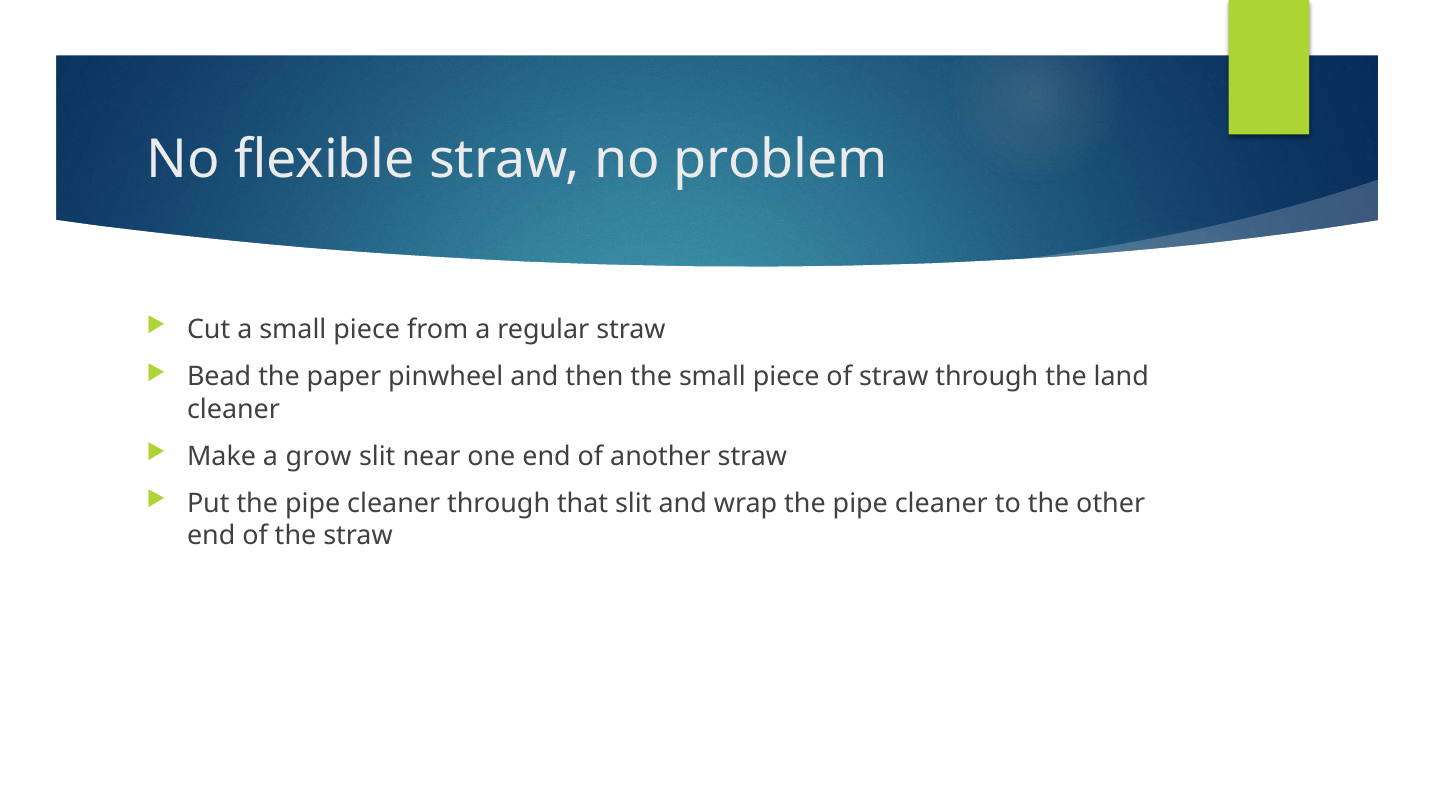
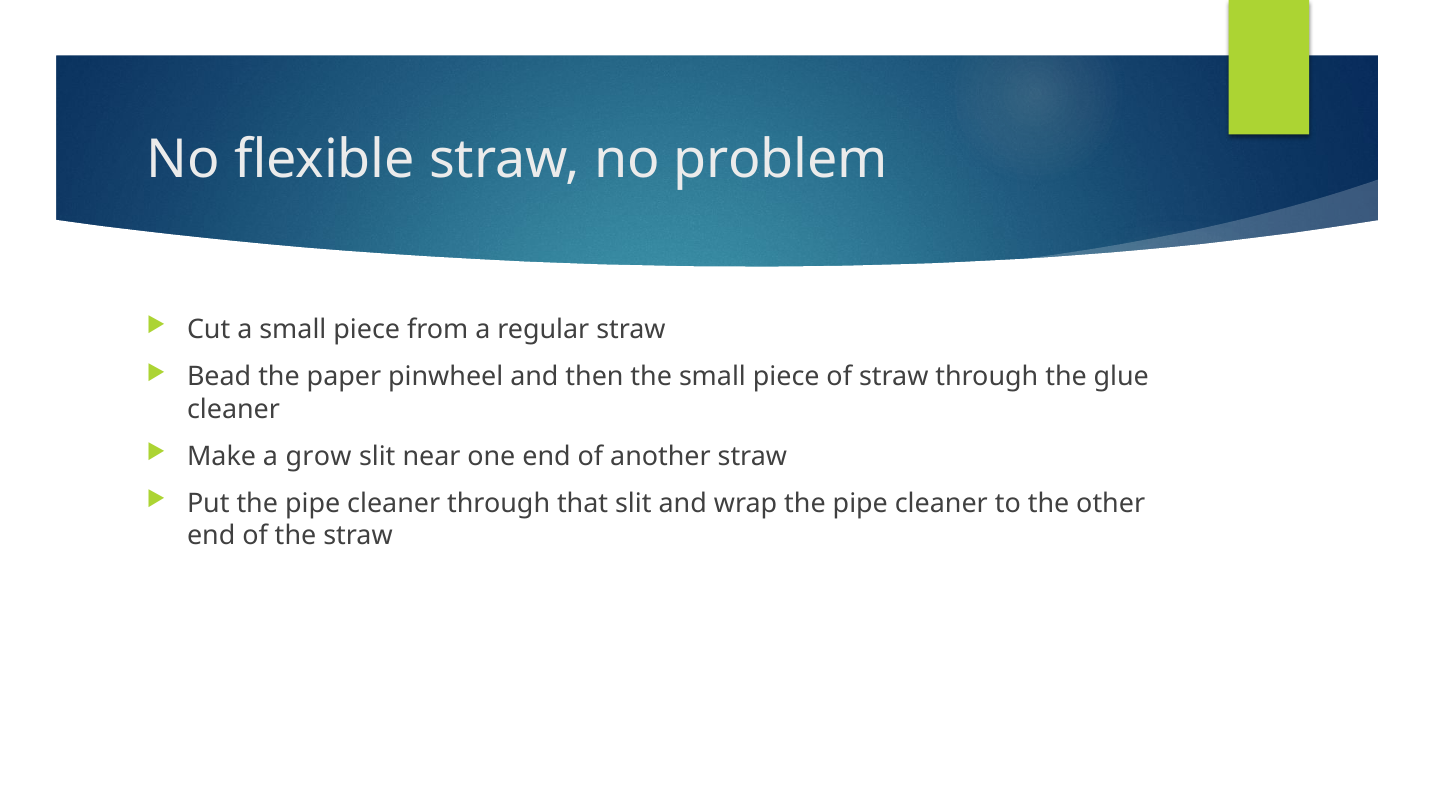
land: land -> glue
